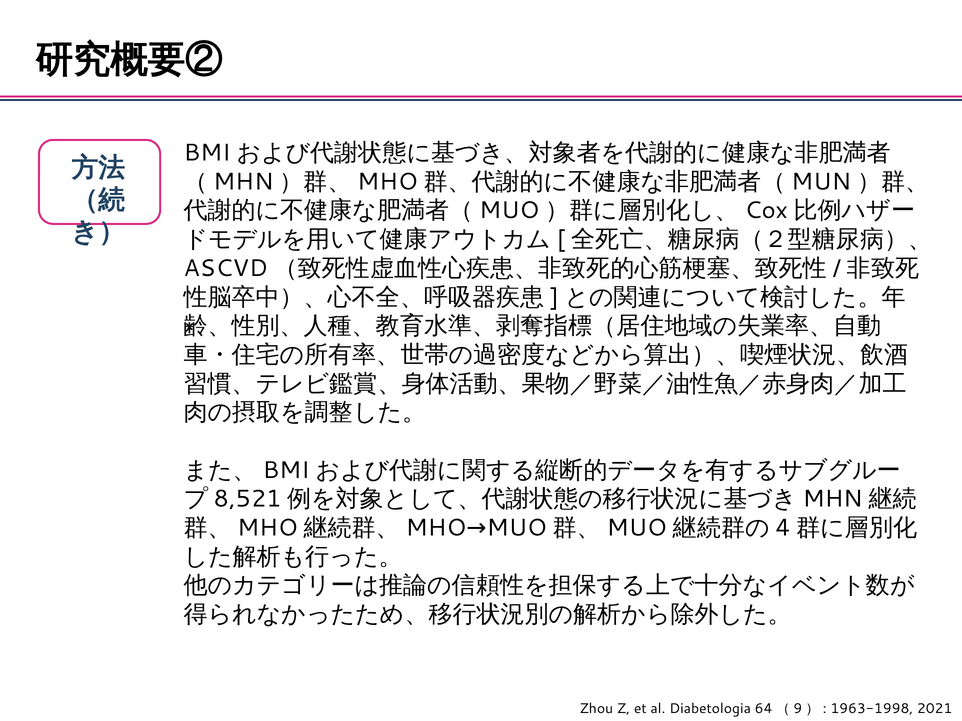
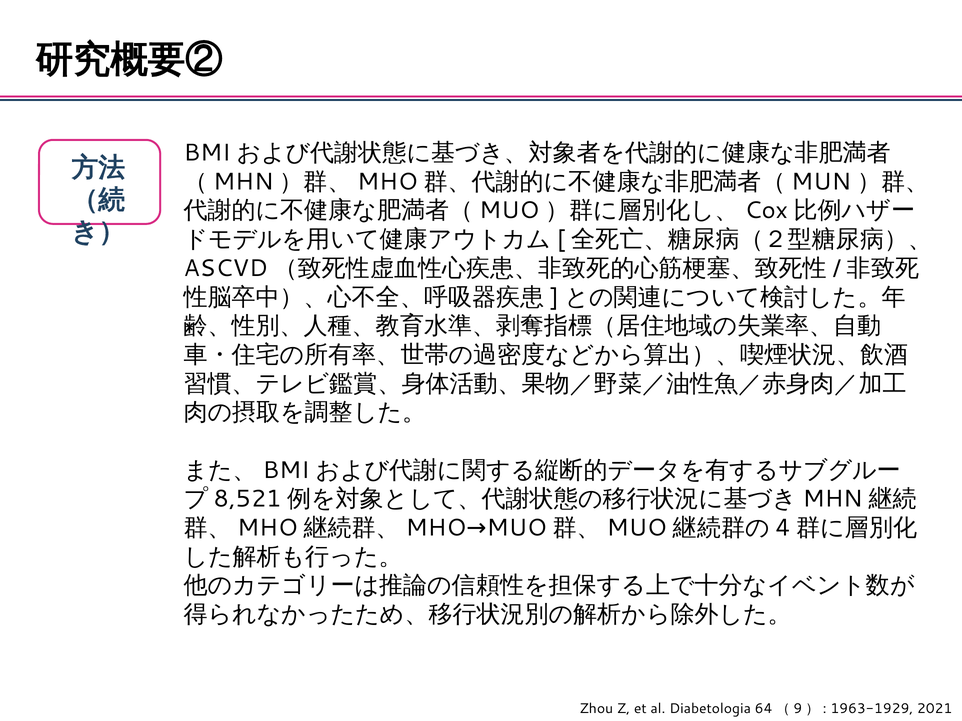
1963-1998: 1963-1998 -> 1963-1929
